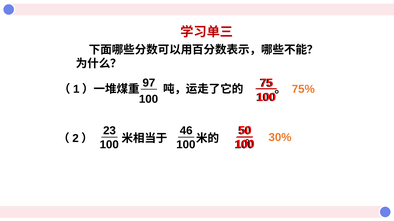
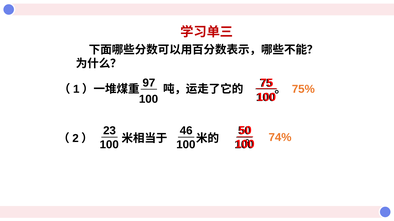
30%: 30% -> 74%
